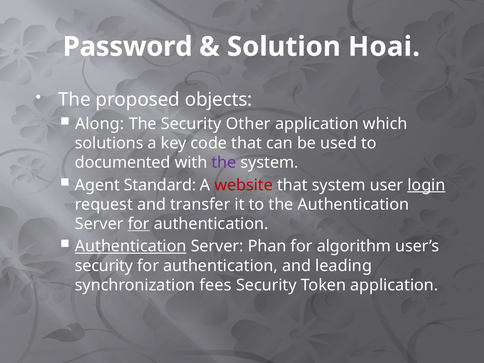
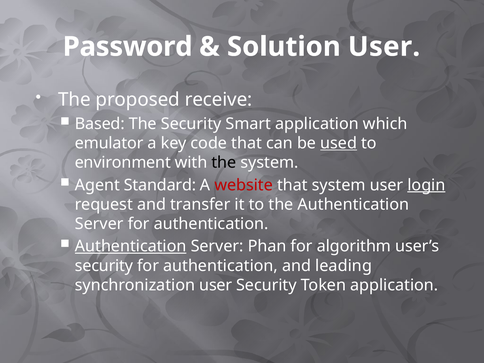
Solution Hoai: Hoai -> User
objects: objects -> receive
Along: Along -> Based
Other: Other -> Smart
solutions: solutions -> emulator
used underline: none -> present
documented: documented -> environment
the at (224, 162) colour: purple -> black
for at (139, 224) underline: present -> none
synchronization fees: fees -> user
